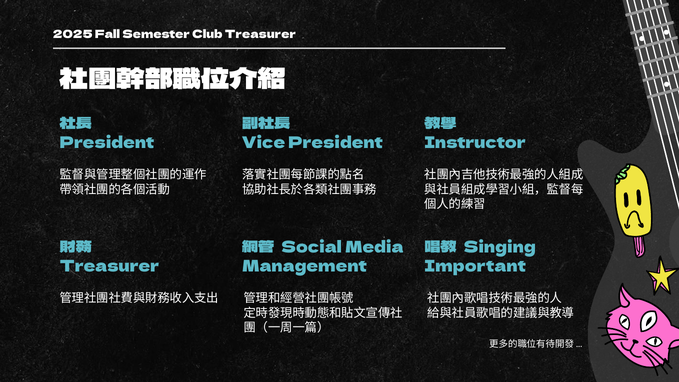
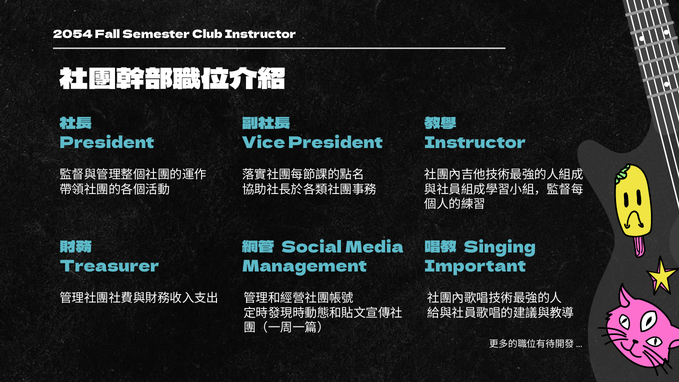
2025: 2025 -> 2054
Club Treasurer: Treasurer -> Instructor
